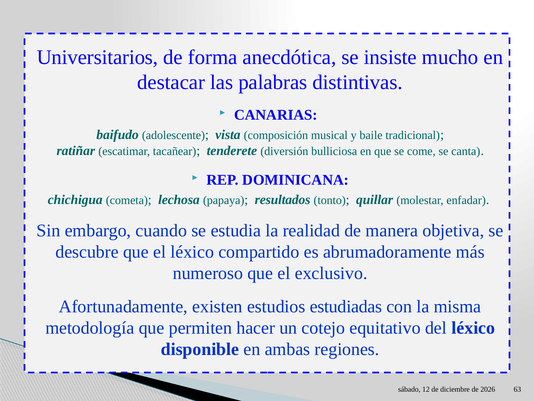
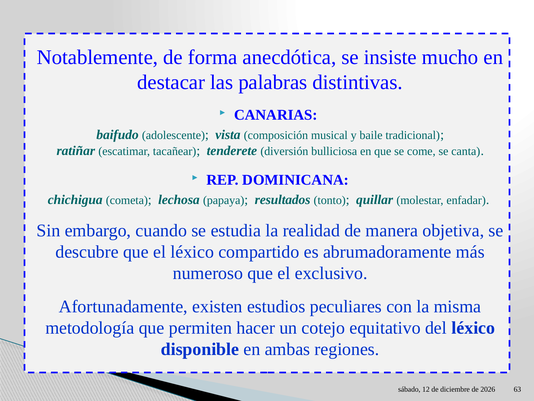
Universitarios: Universitarios -> Notablemente
estudiadas: estudiadas -> peculiares
